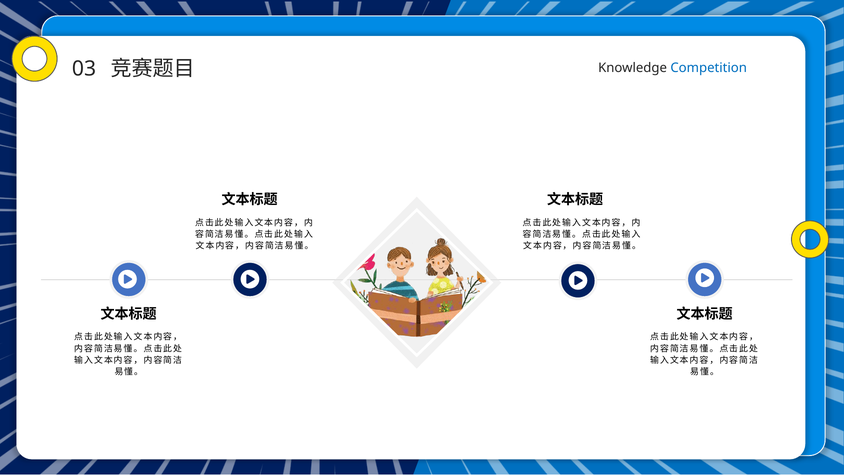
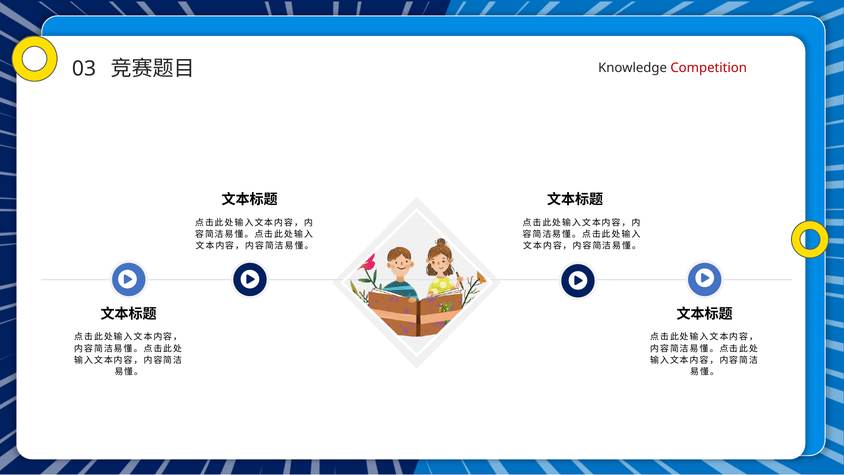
Competition colour: blue -> red
